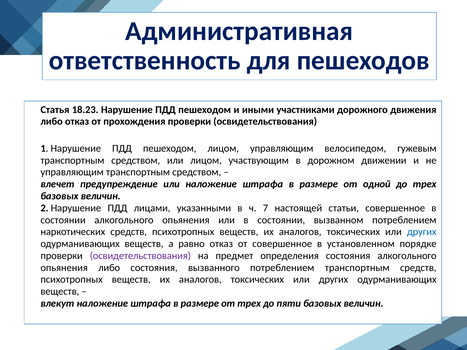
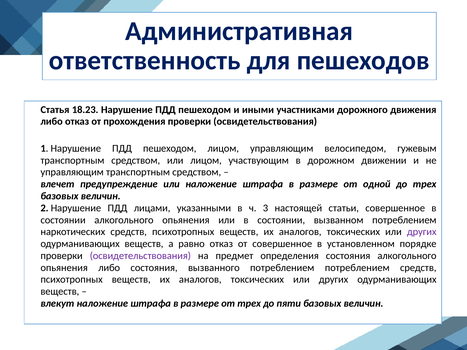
7: 7 -> 3
других at (422, 232) colour: blue -> purple
потреблением транспортным: транспортным -> потреблением
